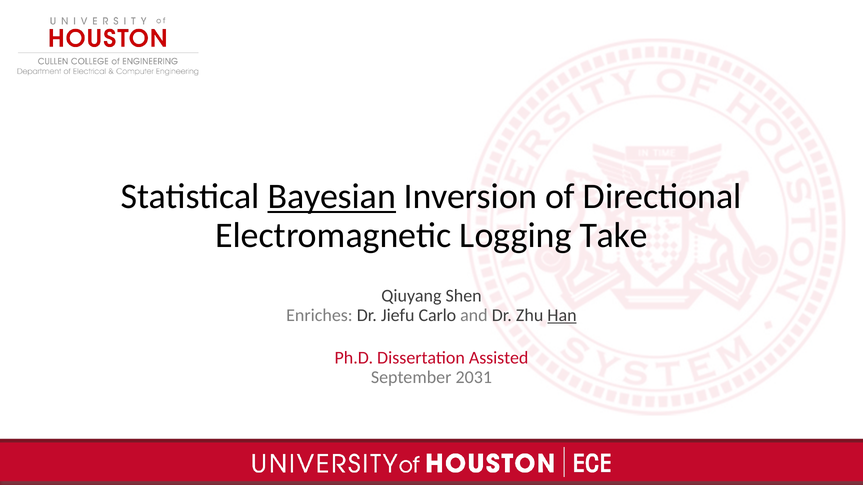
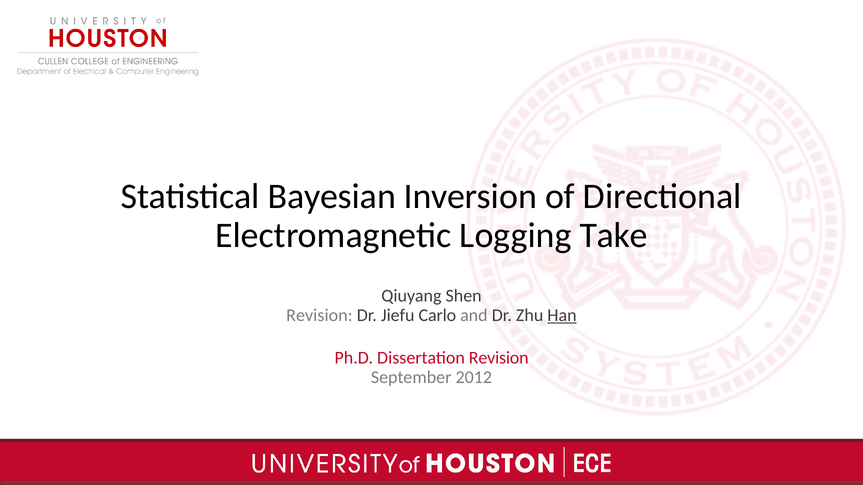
Bayesian underline: present -> none
Enriches at (319, 316): Enriches -> Revision
Dissertation Assisted: Assisted -> Revision
2031: 2031 -> 2012
